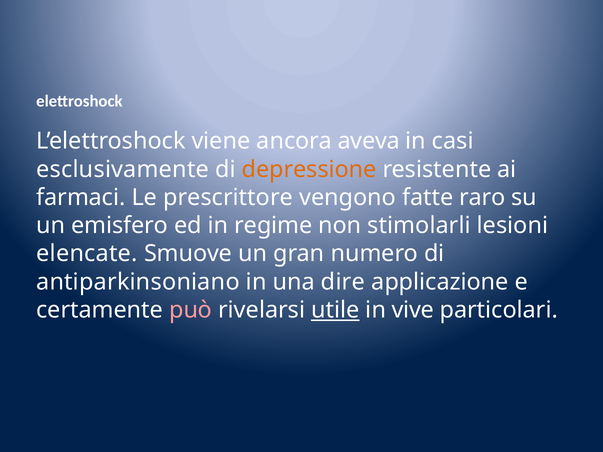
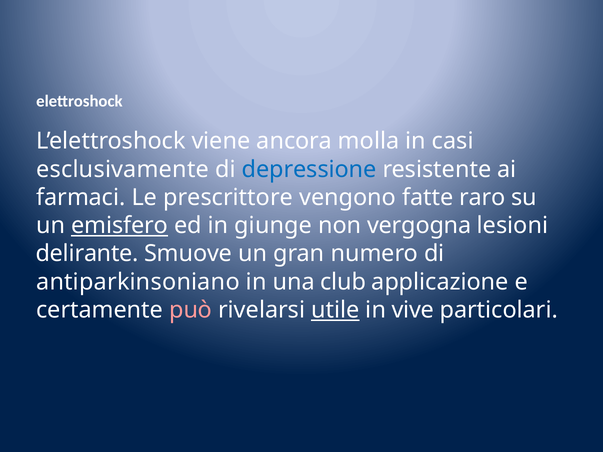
aveva: aveva -> molla
depressione colour: orange -> blue
emisfero underline: none -> present
regime: regime -> giunge
stimolarli: stimolarli -> vergogna
elencate: elencate -> delirante
dire: dire -> club
